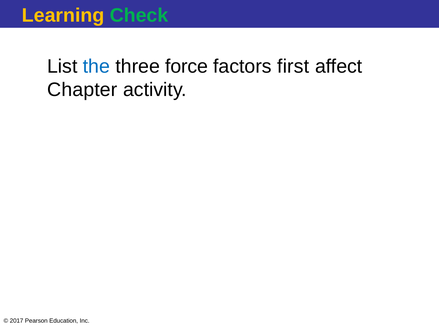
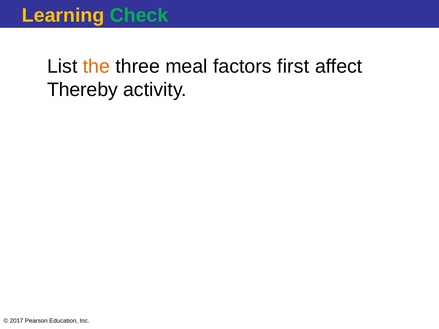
the colour: blue -> orange
force: force -> meal
Chapter: Chapter -> Thereby
